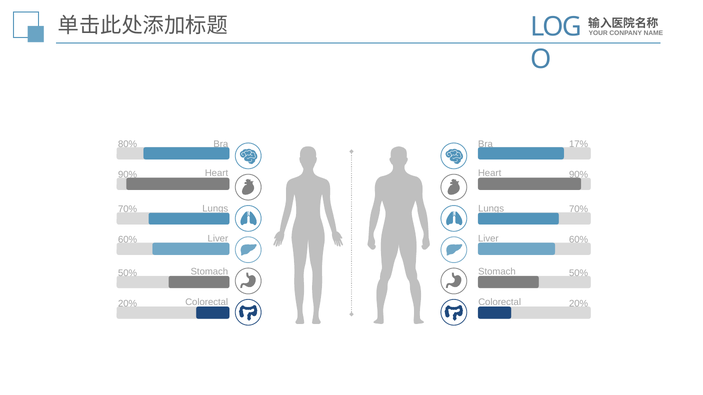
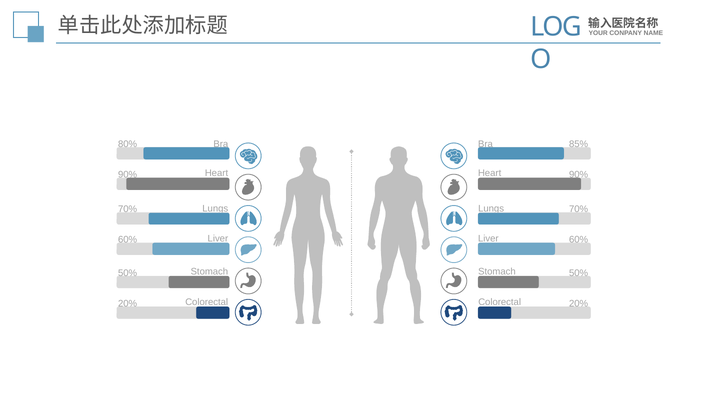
17%: 17% -> 85%
